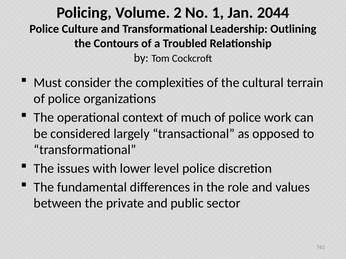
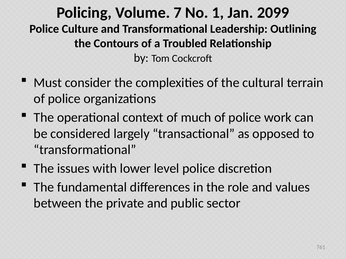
2: 2 -> 7
2044: 2044 -> 2099
